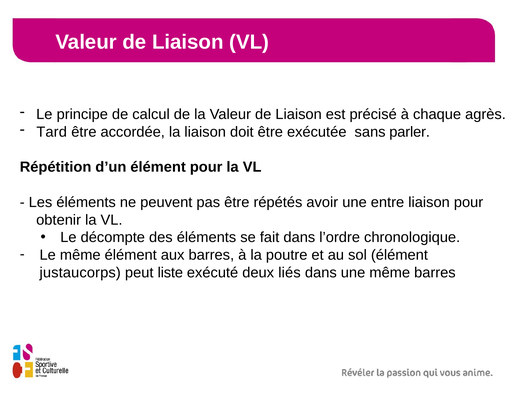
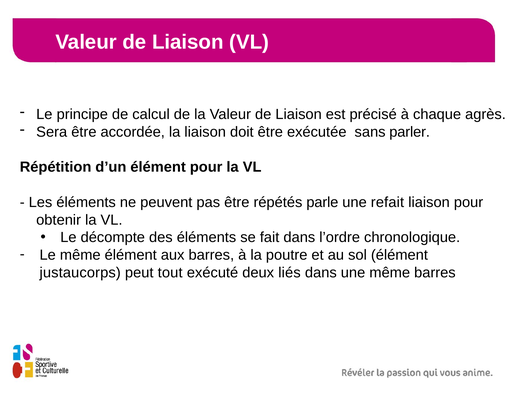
Tard: Tard -> Sera
avoir: avoir -> parle
entre: entre -> refait
liste: liste -> tout
